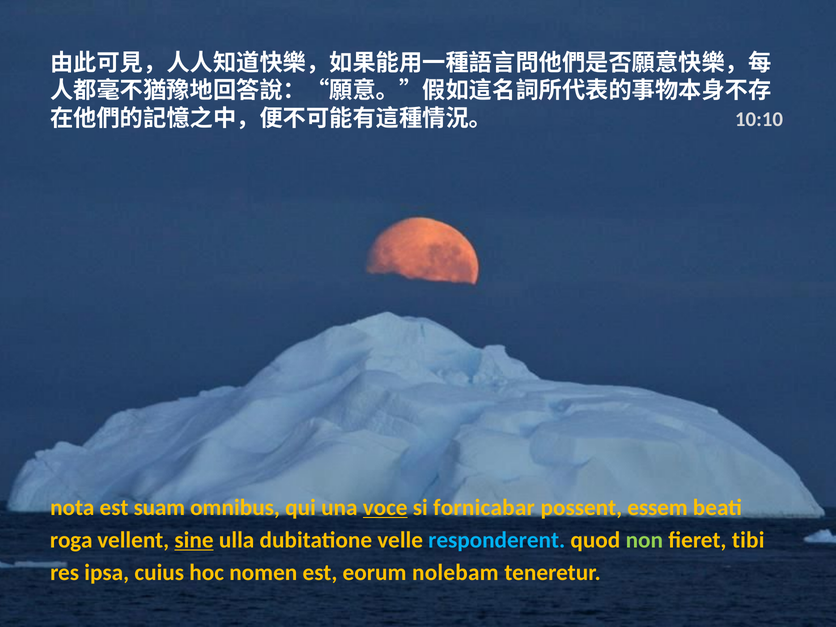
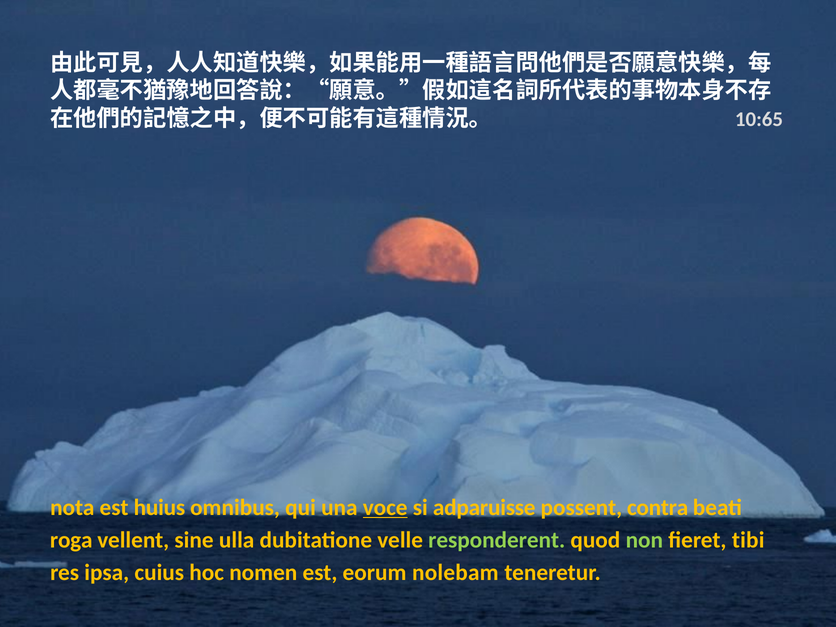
10:10: 10:10 -> 10:65
suam: suam -> huius
fornicabar: fornicabar -> adparuisse
essem: essem -> contra
sine underline: present -> none
responderent colour: light blue -> light green
